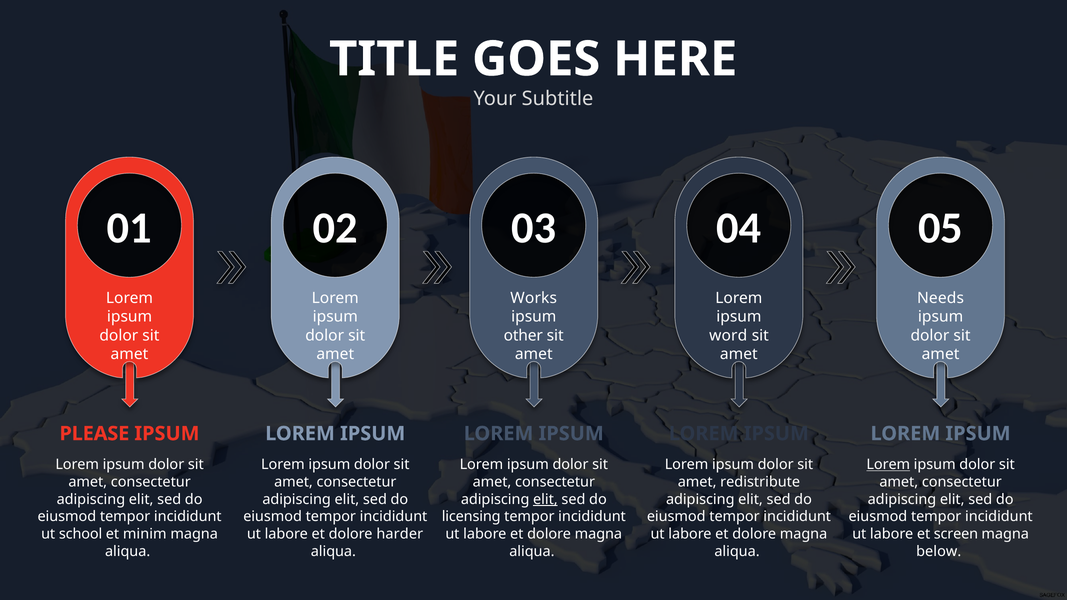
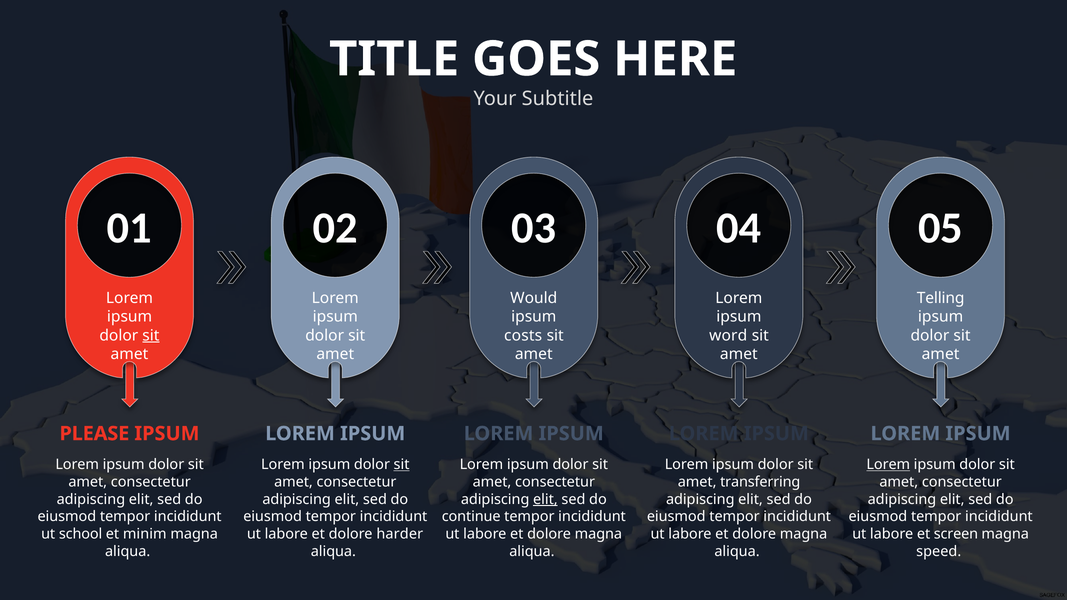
Works: Works -> Would
Needs: Needs -> Telling
sit at (151, 336) underline: none -> present
other: other -> costs
sit at (402, 465) underline: none -> present
redistribute: redistribute -> transferring
licensing: licensing -> continue
below: below -> speed
